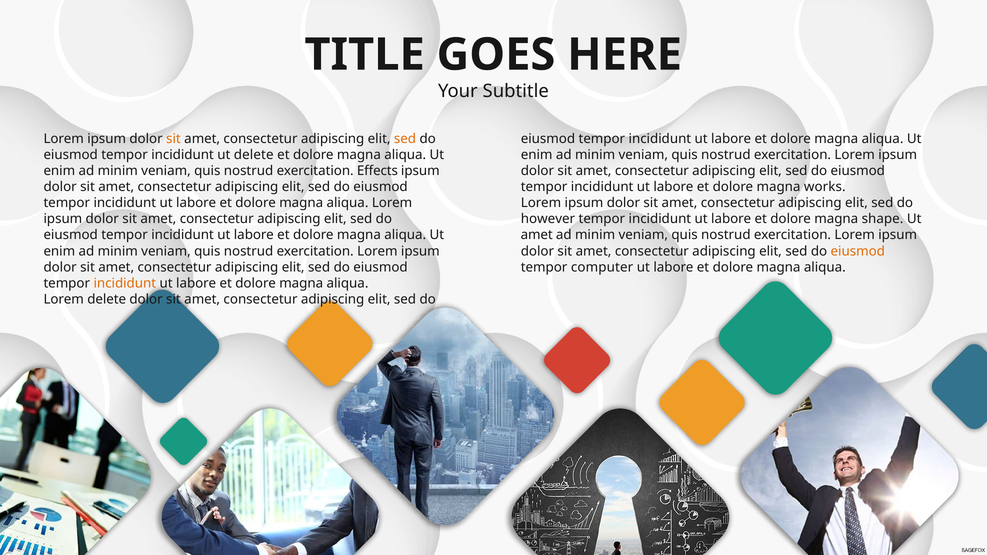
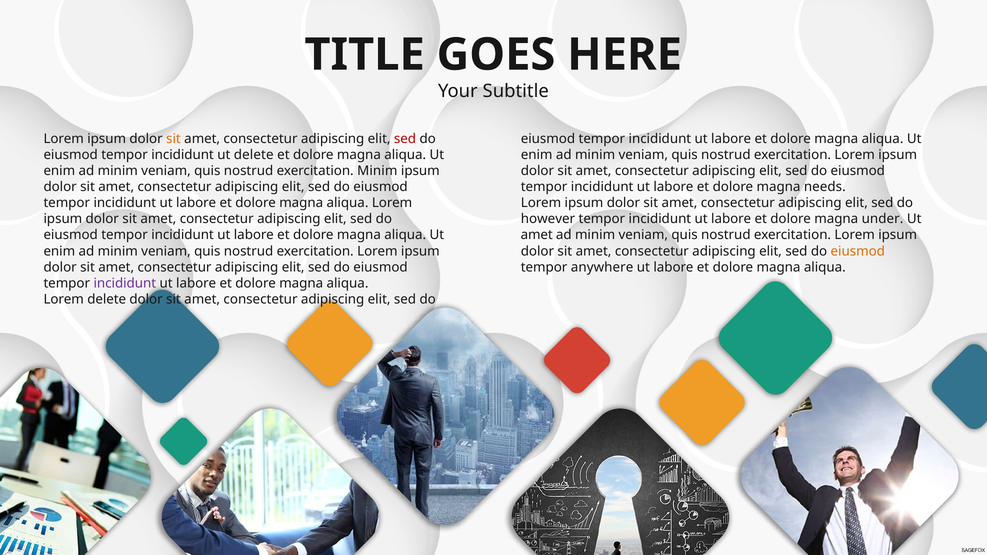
sed at (405, 139) colour: orange -> red
exercitation Effects: Effects -> Minim
works: works -> needs
shape: shape -> under
computer: computer -> anywhere
incididunt at (125, 283) colour: orange -> purple
